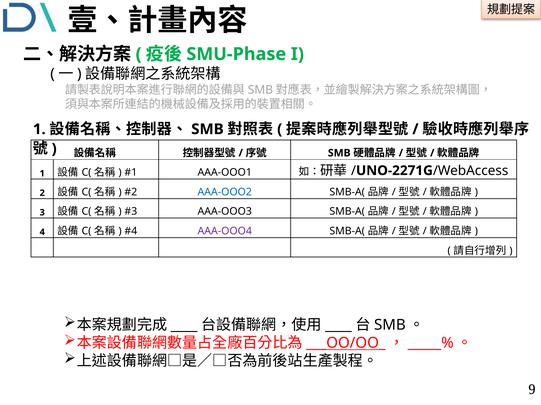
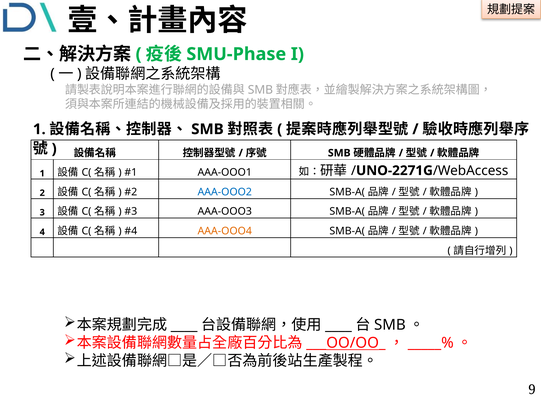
AAA-OOO4 colour: purple -> orange
